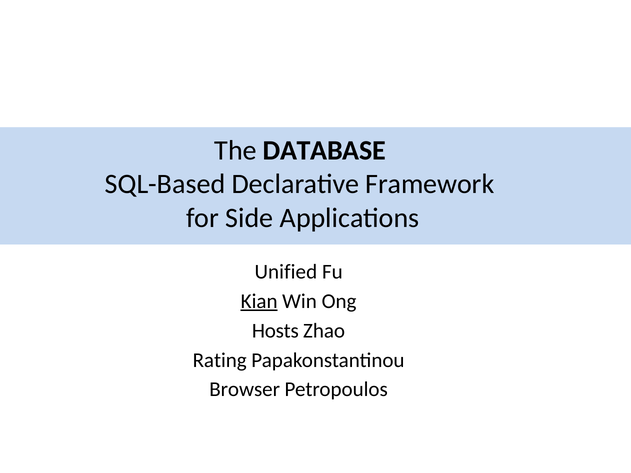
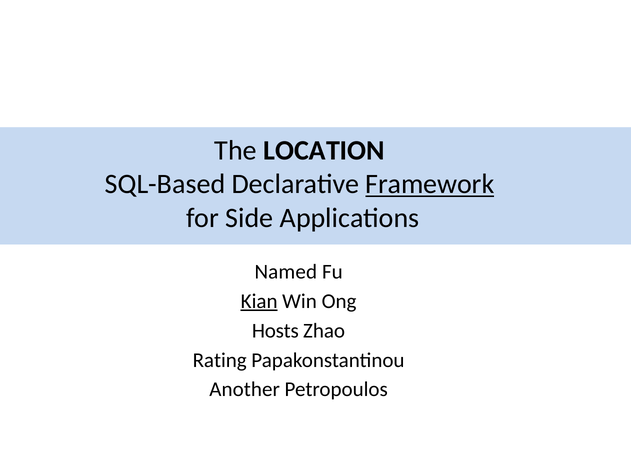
DATABASE: DATABASE -> LOCATION
Framework underline: none -> present
Unified: Unified -> Named
Browser: Browser -> Another
